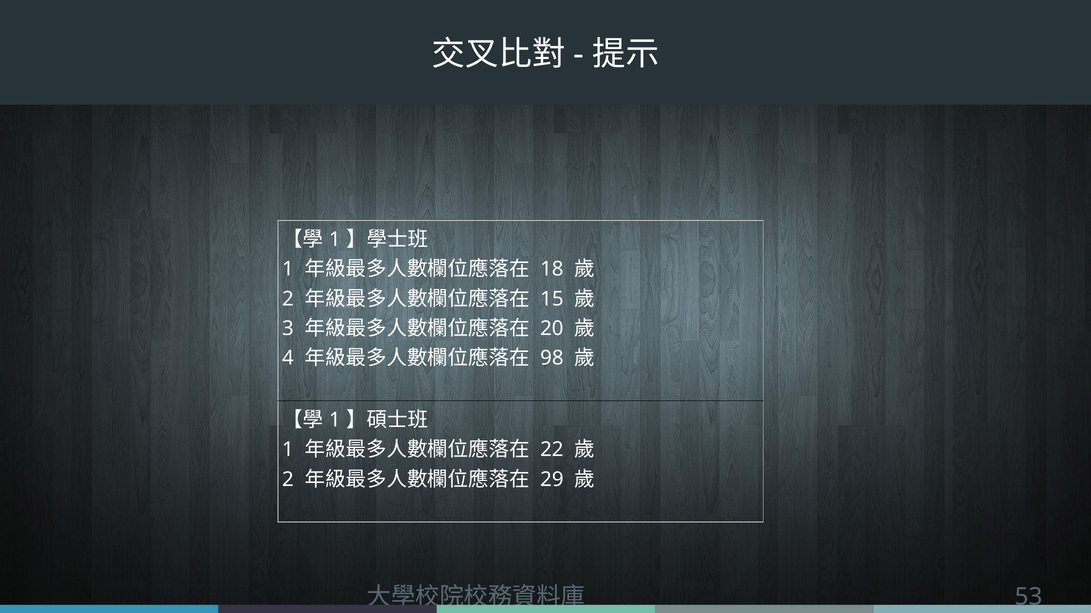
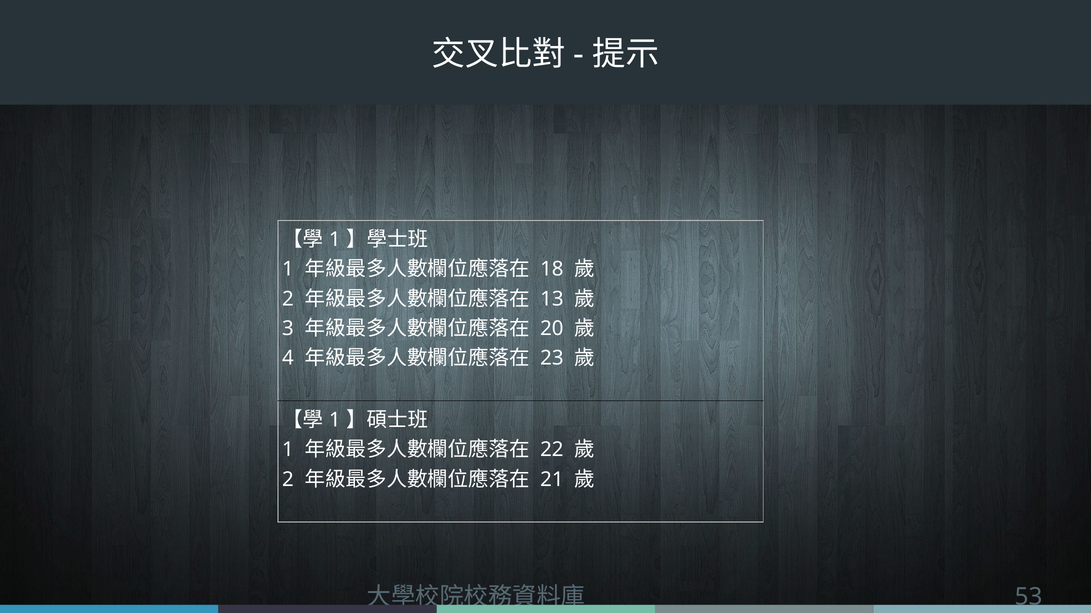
15: 15 -> 13
98: 98 -> 23
29: 29 -> 21
